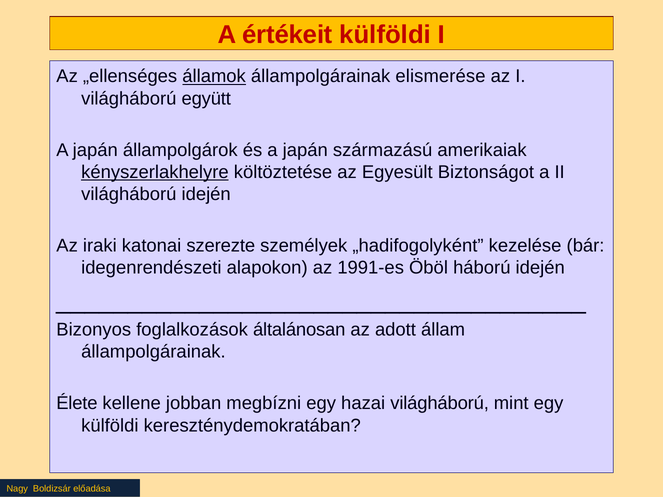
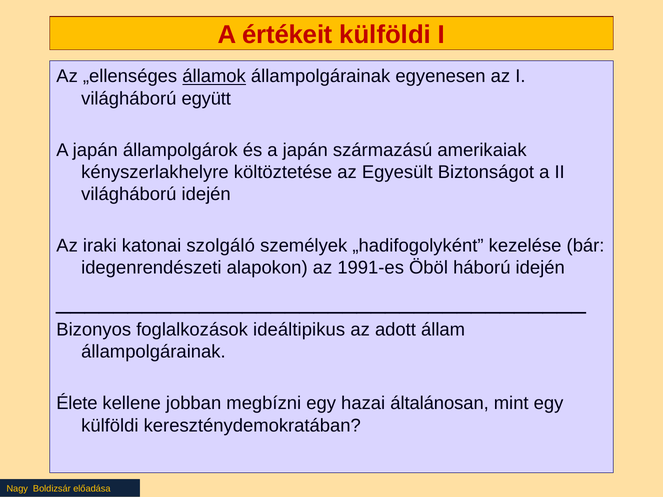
elismerése: elismerése -> egyenesen
kényszerlakhelyre underline: present -> none
szerezte: szerezte -> szolgáló
általánosan: általánosan -> ideáltipikus
hazai világháború: világháború -> általánosan
